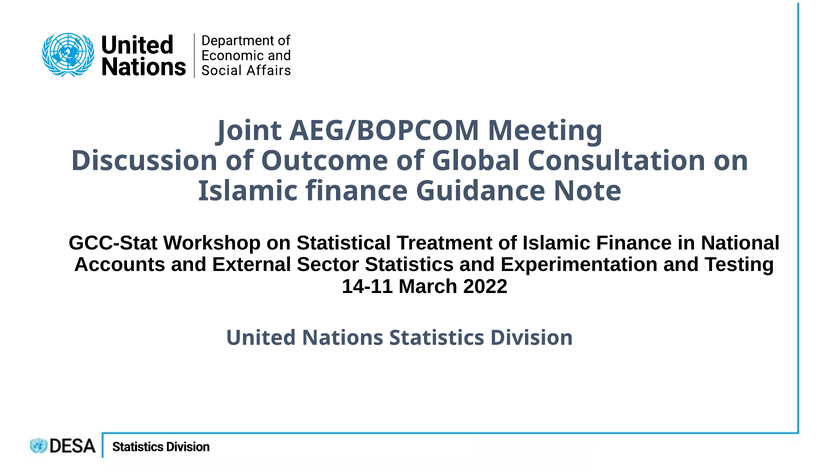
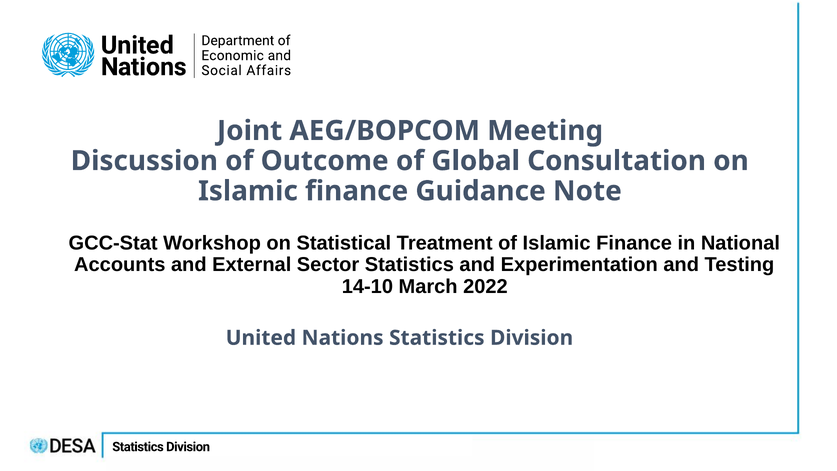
14-11: 14-11 -> 14-10
